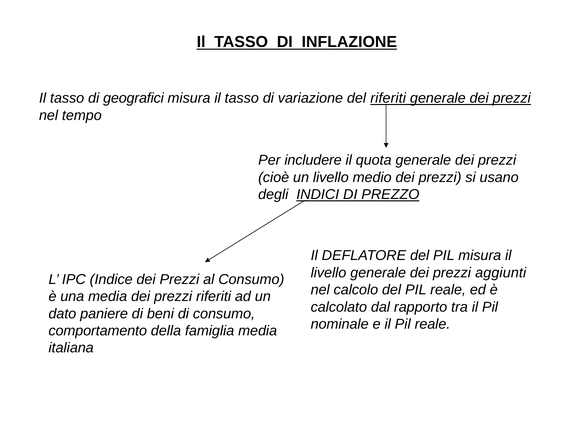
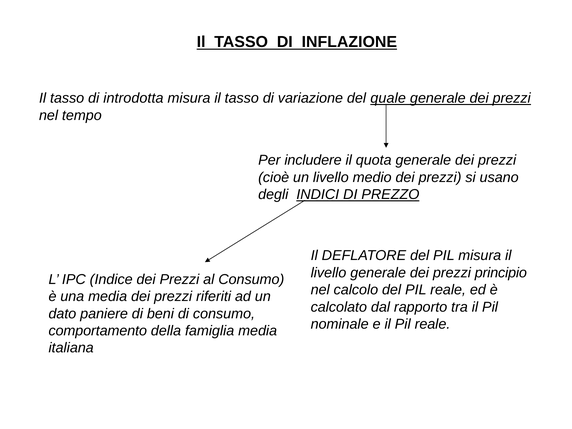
geografici: geografici -> introdotta
del riferiti: riferiti -> quale
aggiunti: aggiunti -> principio
